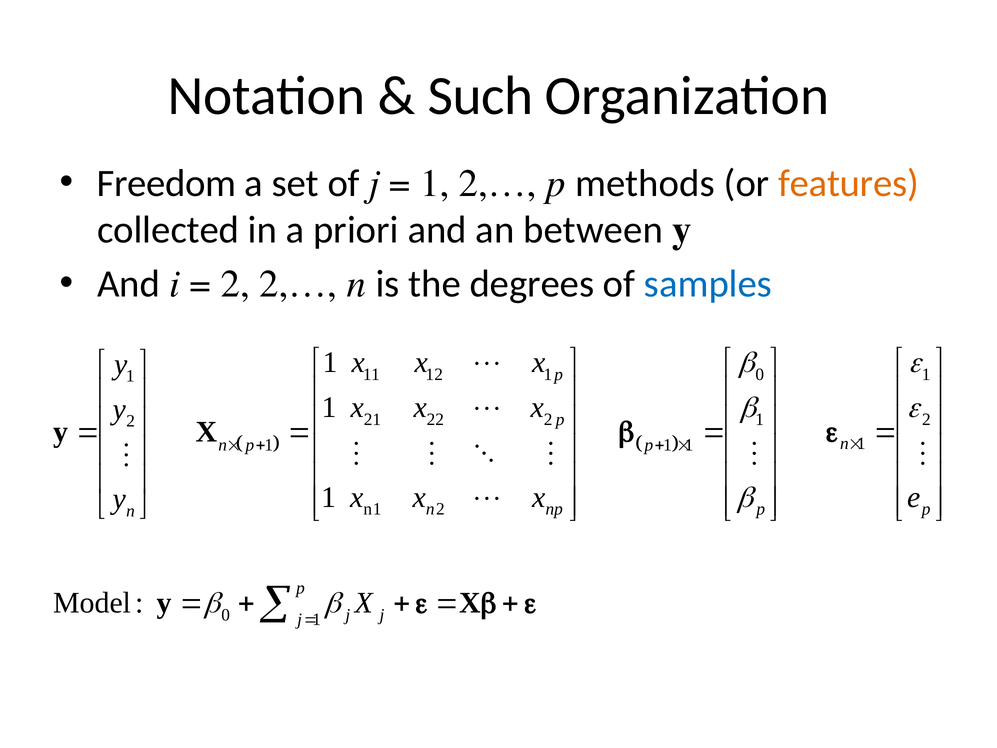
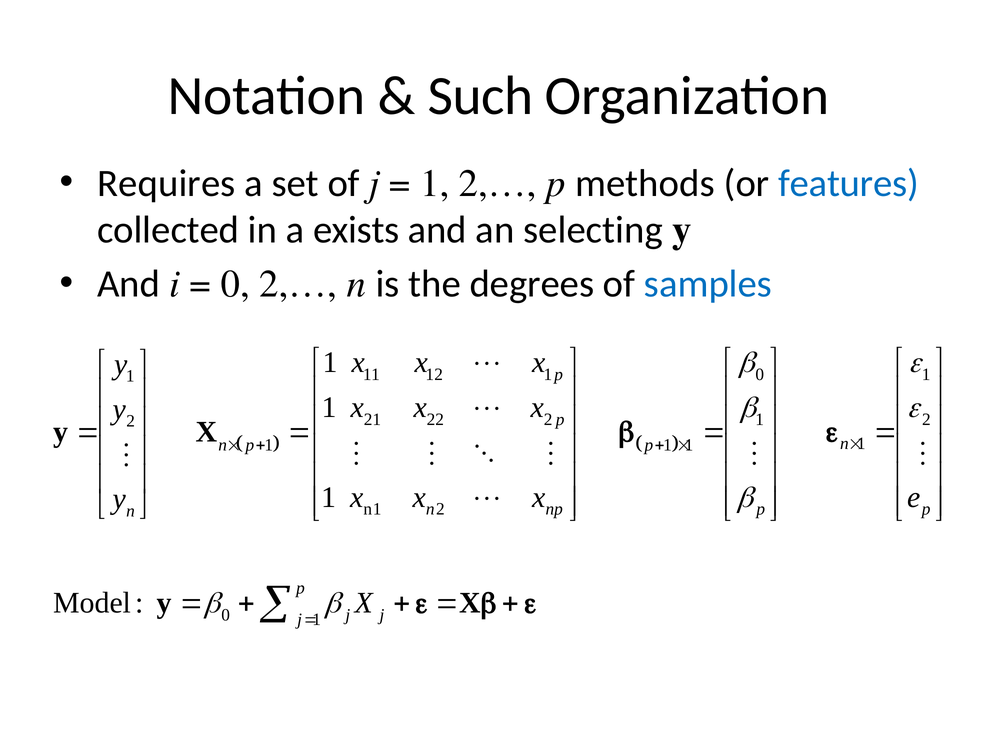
Freedom: Freedom -> Requires
features colour: orange -> blue
priori: priori -> exists
between: between -> selecting
2 at (235, 284): 2 -> 0
